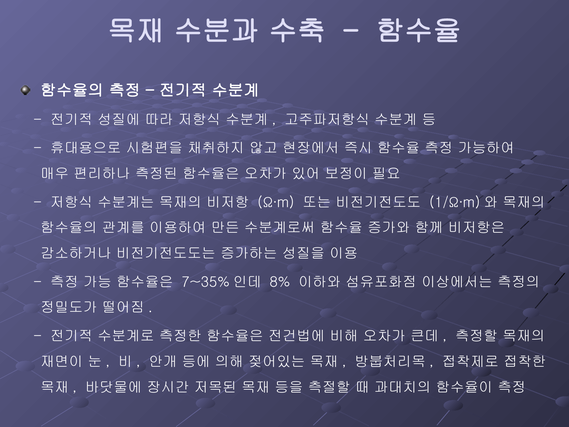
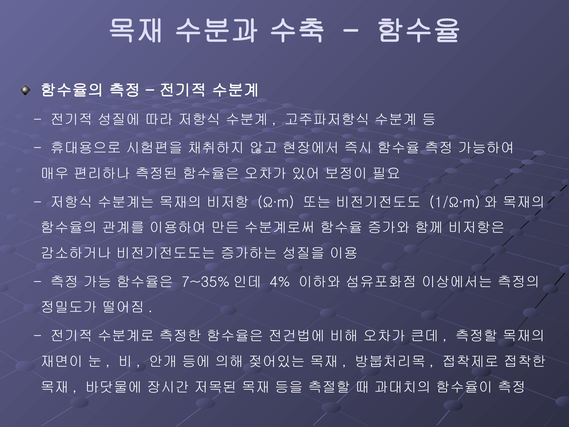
8%: 8% -> 4%
